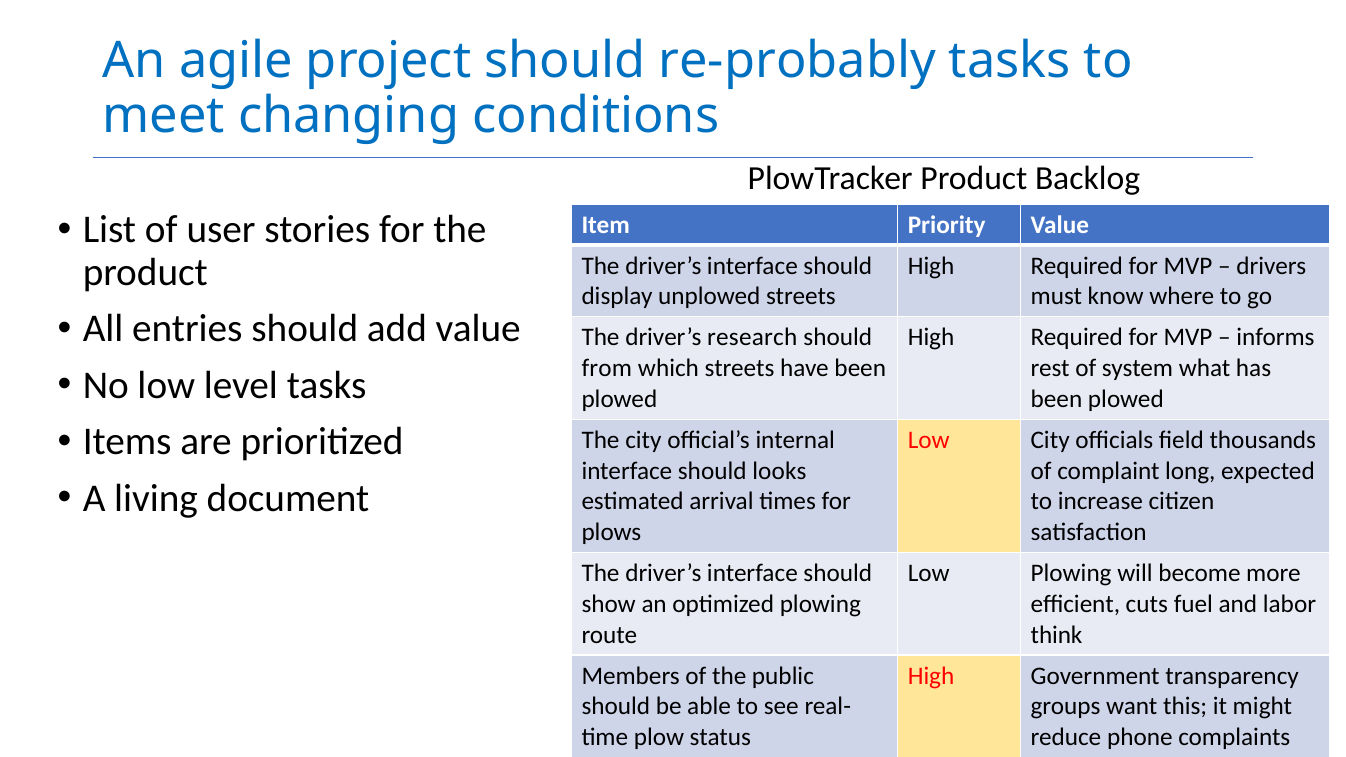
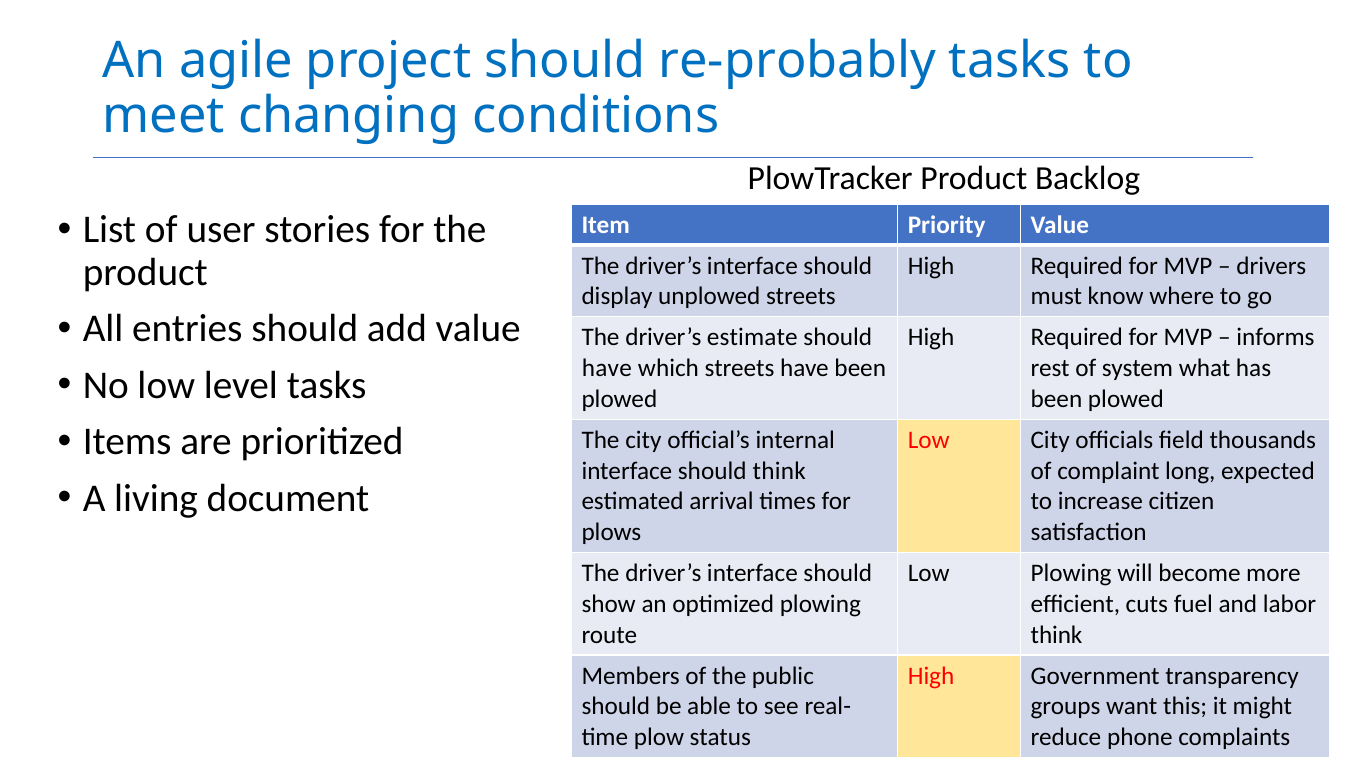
research: research -> estimate
from at (607, 368): from -> have
should looks: looks -> think
